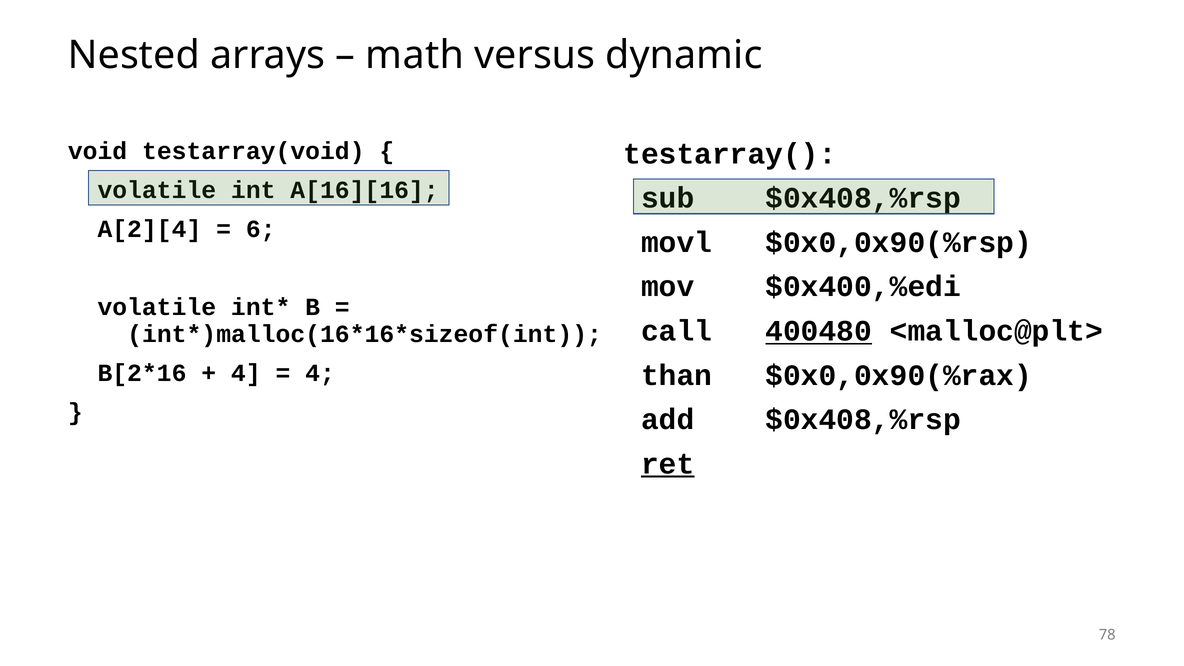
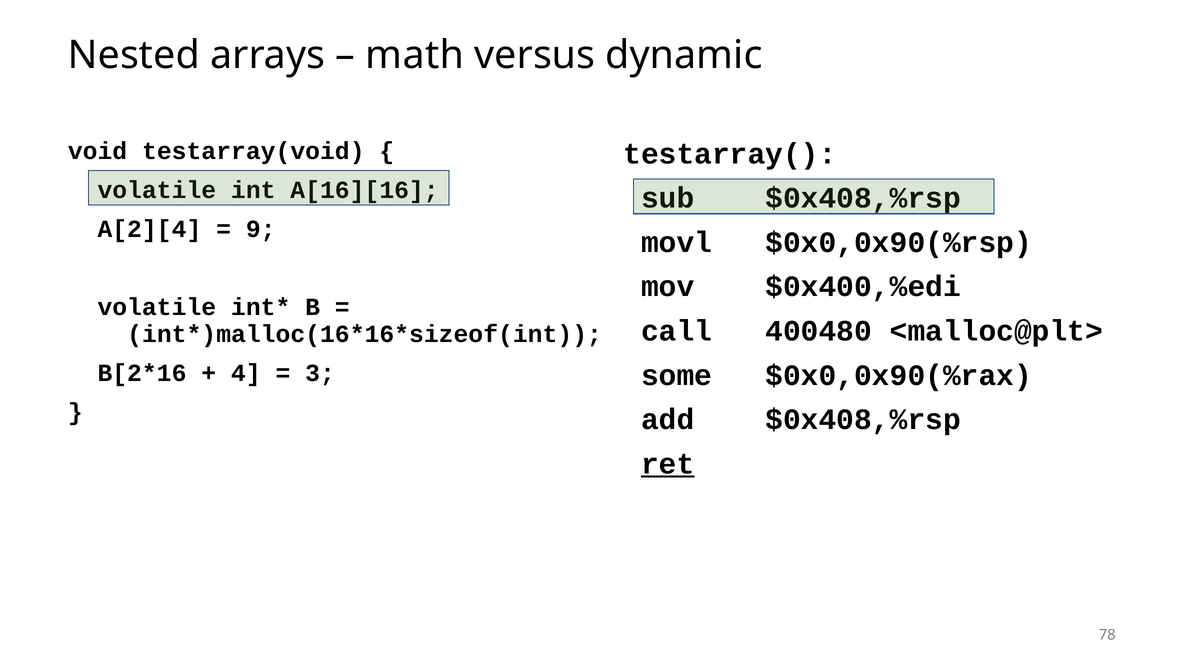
6: 6 -> 9
400480 underline: present -> none
4 at (320, 373): 4 -> 3
than: than -> some
